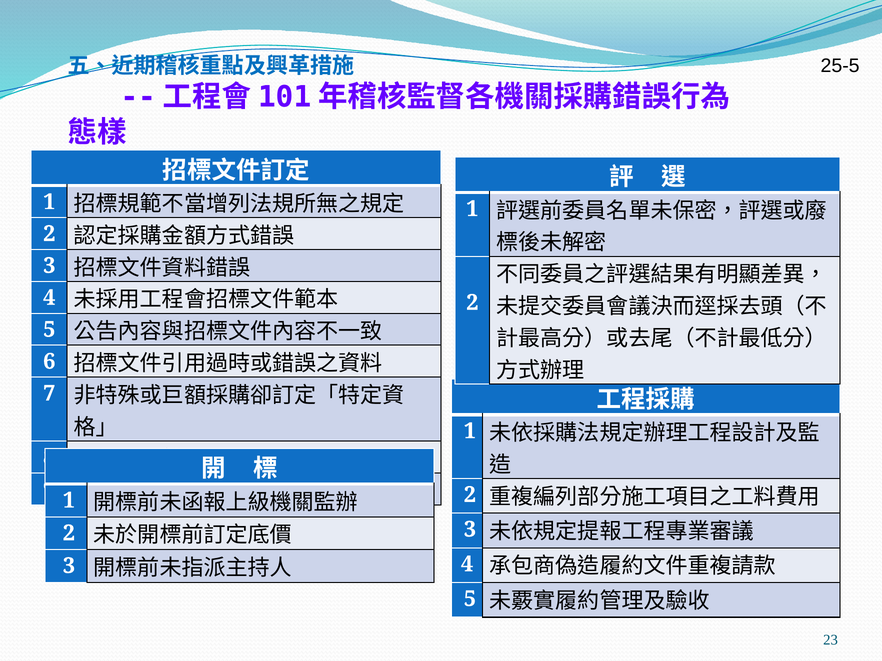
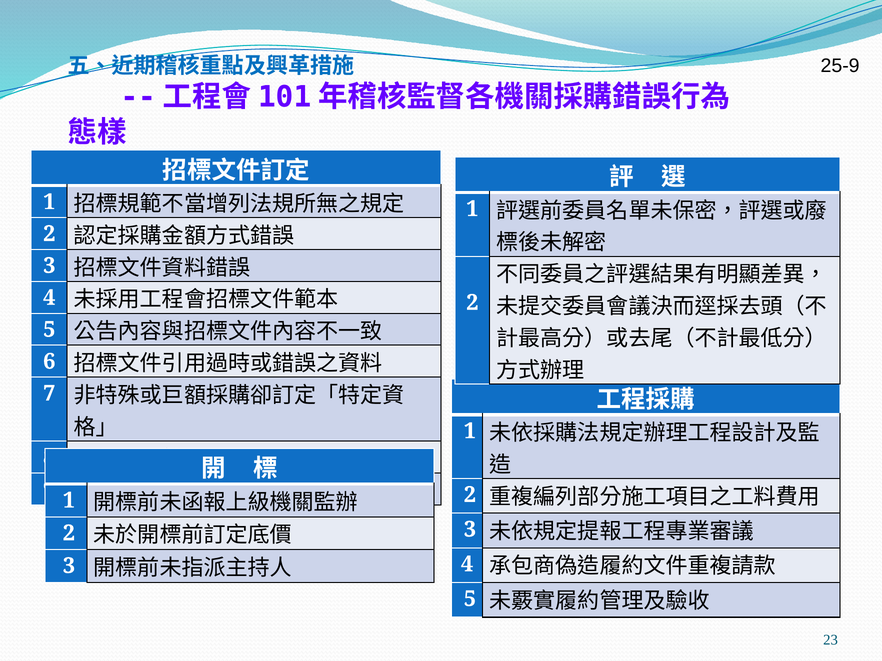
25-5: 25-5 -> 25-9
